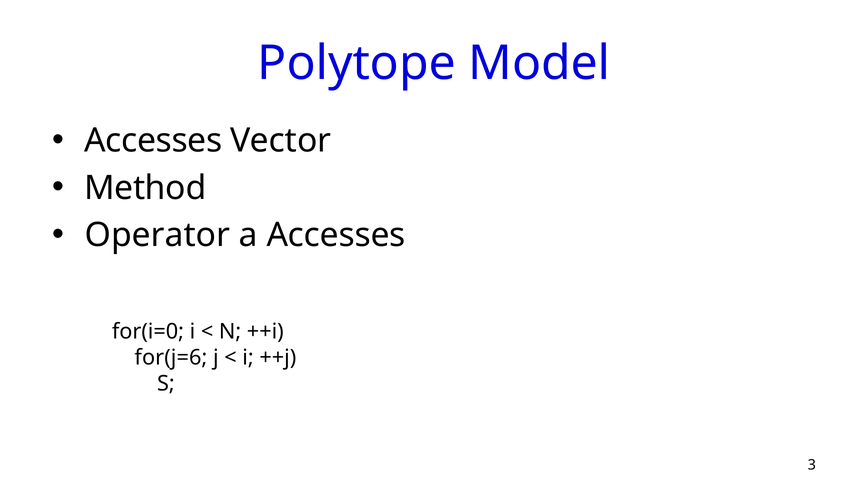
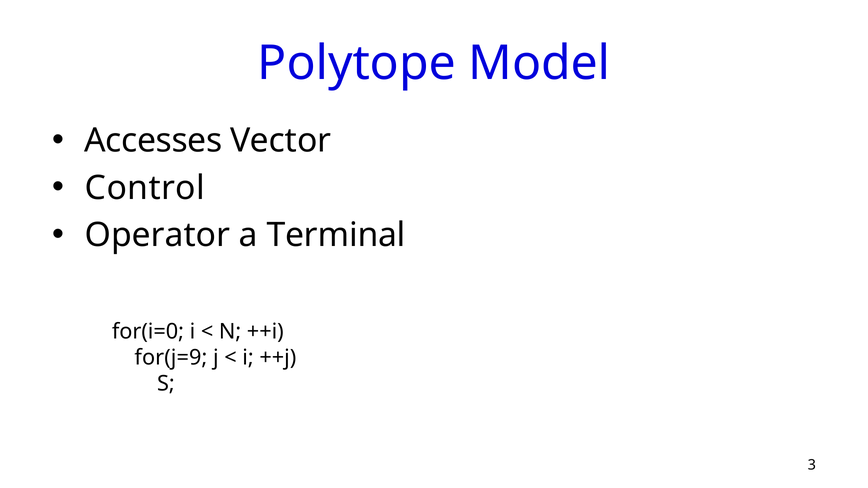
Method: Method -> Control
a Accesses: Accesses -> Terminal
for(j=6: for(j=6 -> for(j=9
